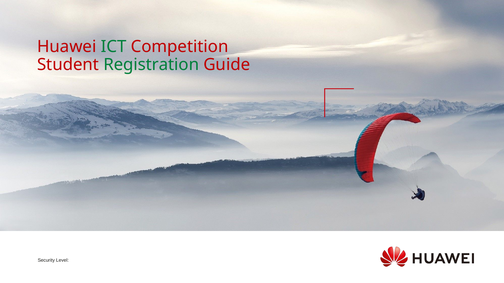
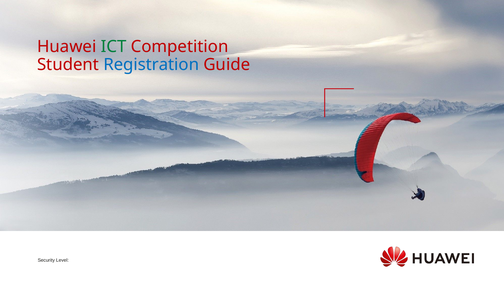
Registration colour: green -> blue
